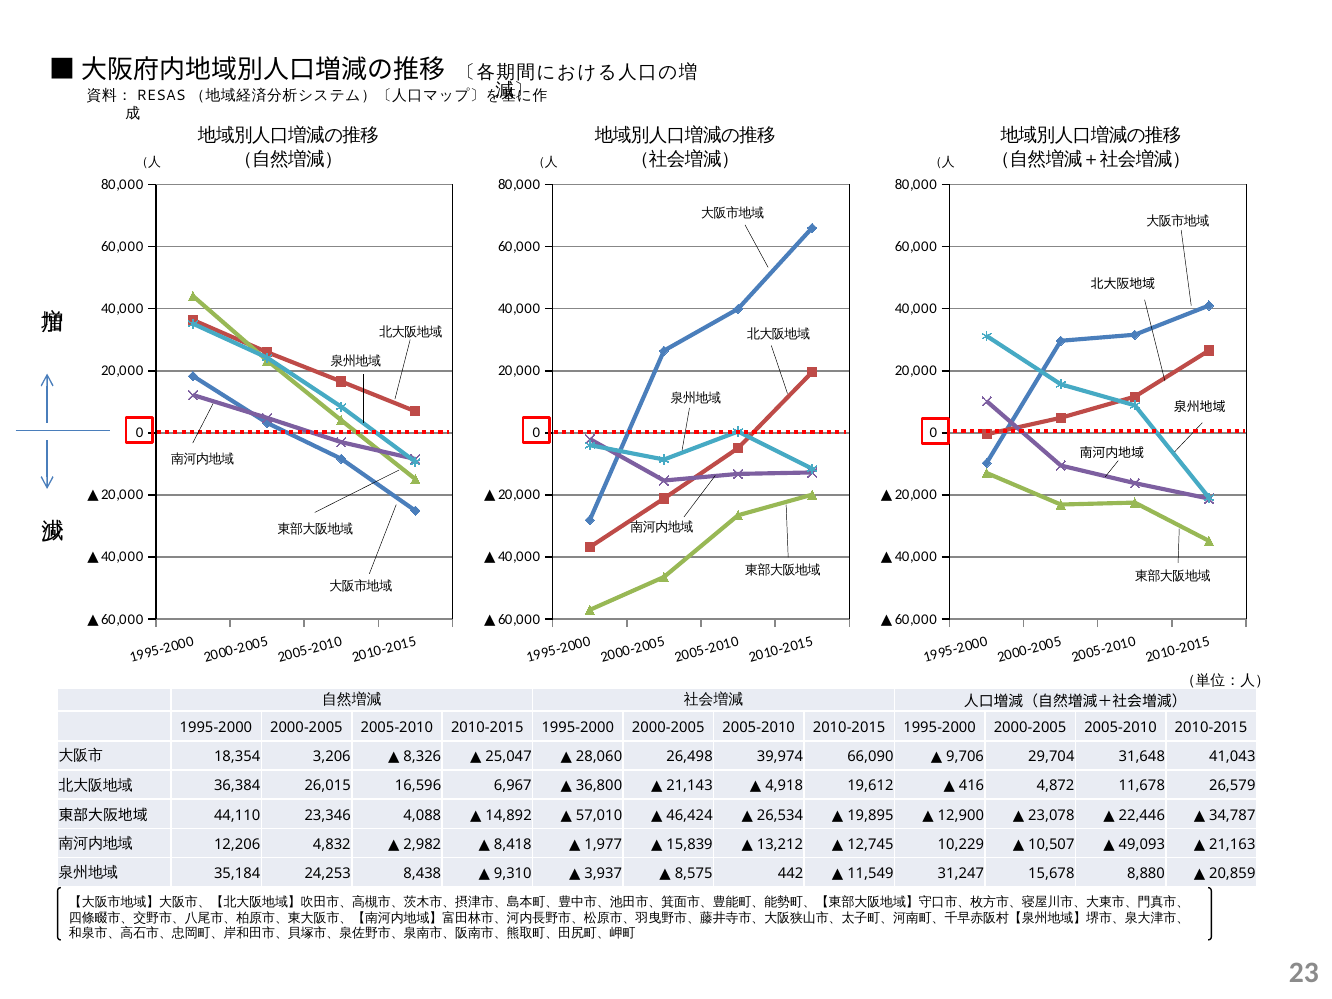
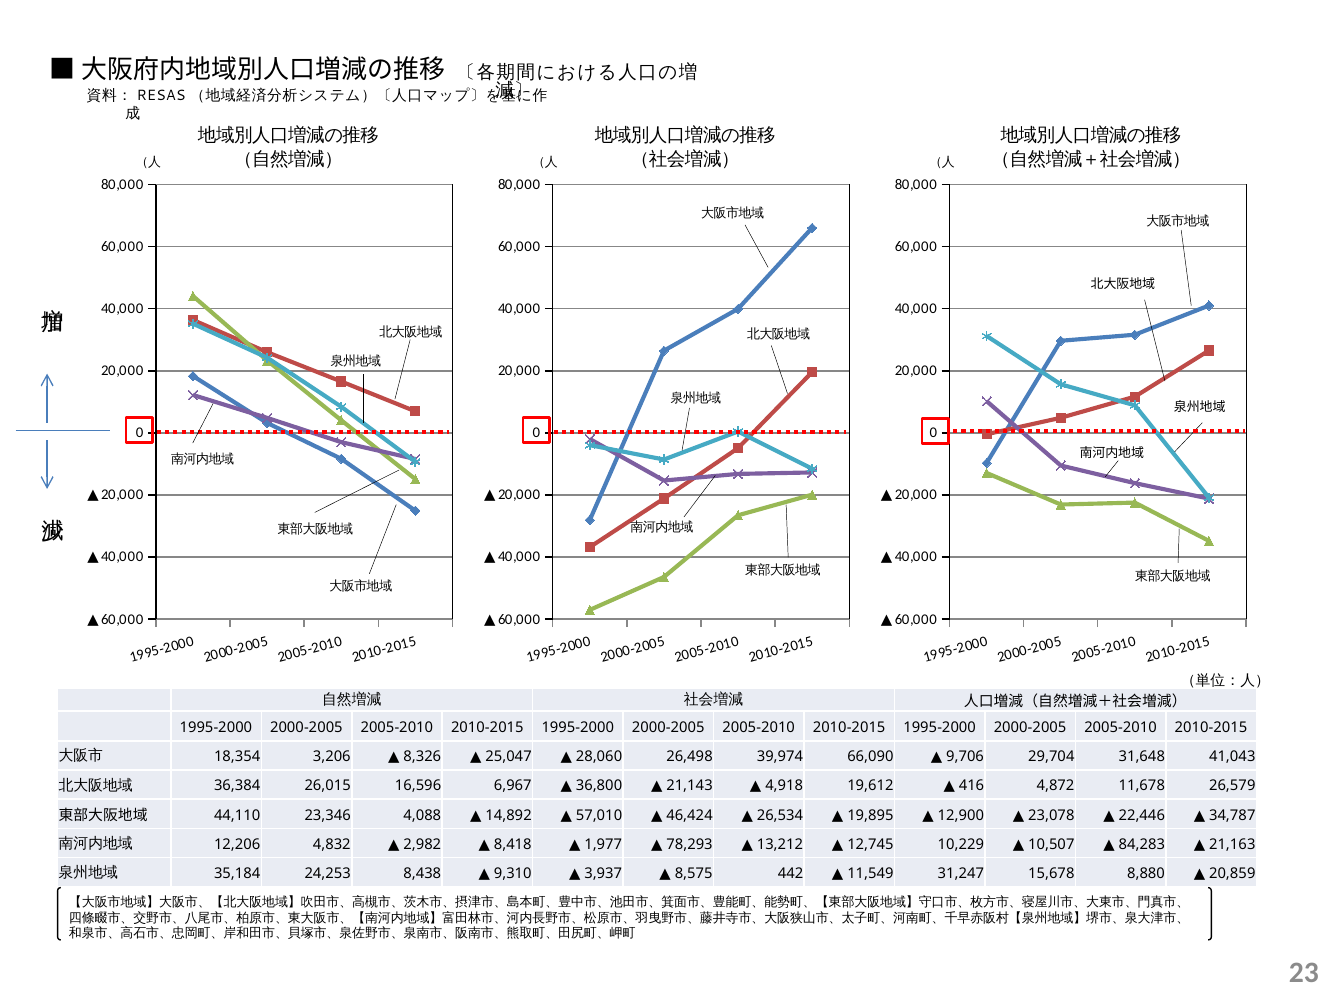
15,839: 15,839 -> 78,293
49,093: 49,093 -> 84,283
